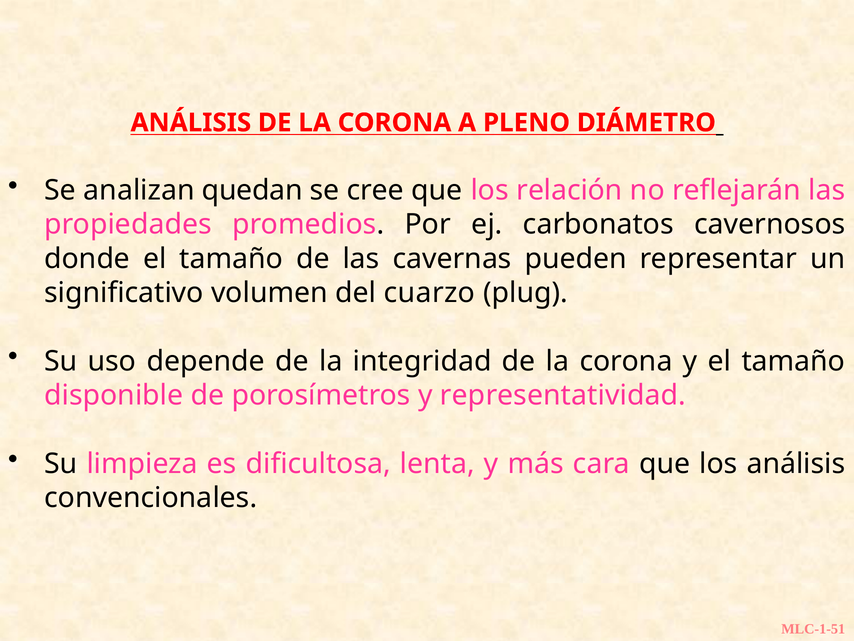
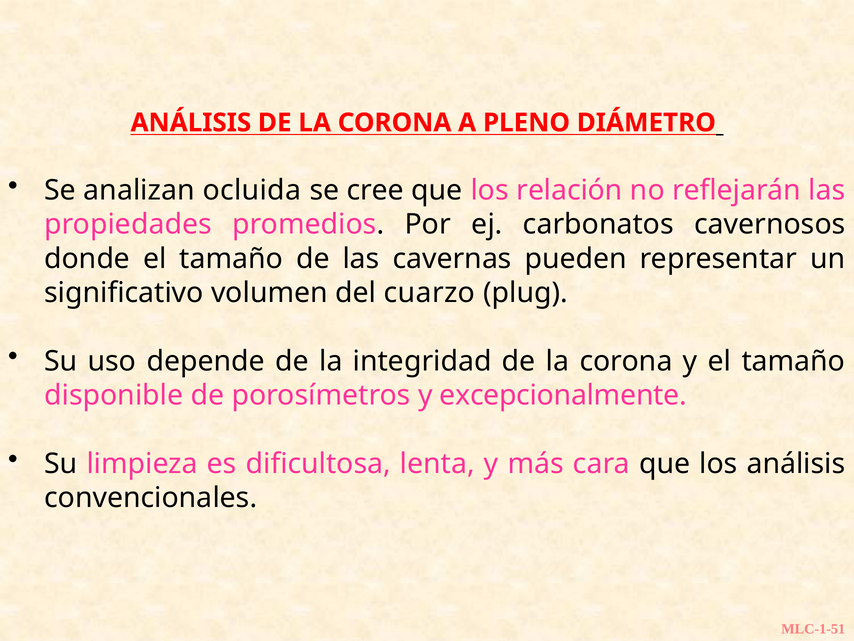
quedan: quedan -> ocluida
representatividad: representatividad -> excepcionalmente
